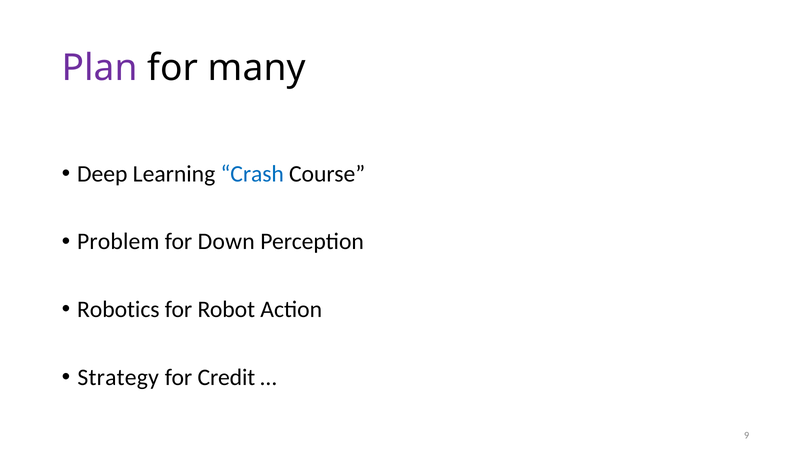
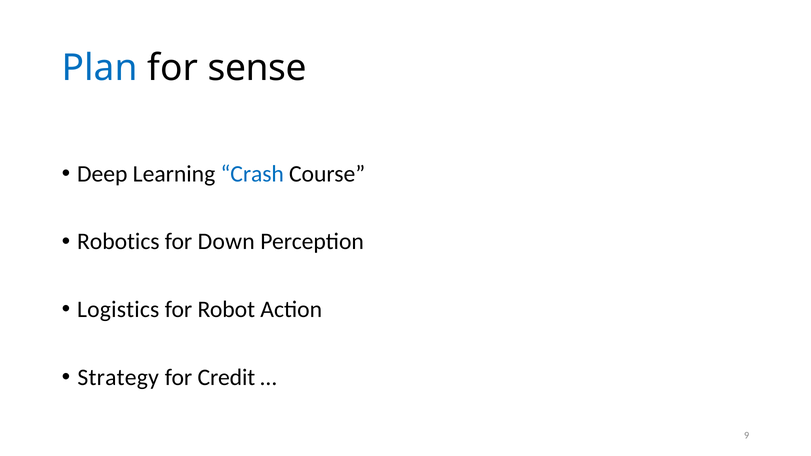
Plan colour: purple -> blue
many: many -> sense
Problem: Problem -> Robotics
Robotics: Robotics -> Logistics
